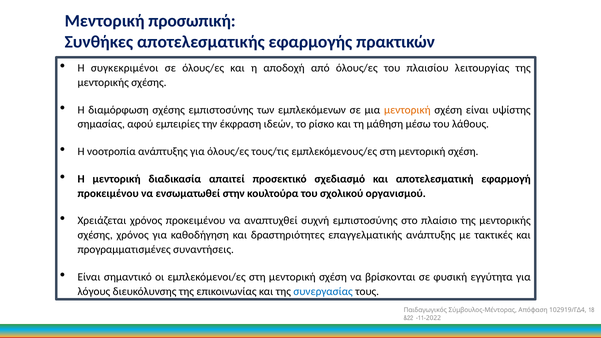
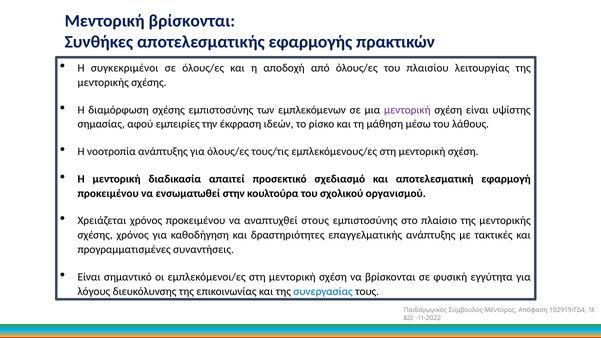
Μεντορική προσωπική: προσωπική -> βρίσκονται
μεντορική at (407, 110) colour: orange -> purple
συχνή: συχνή -> στους
